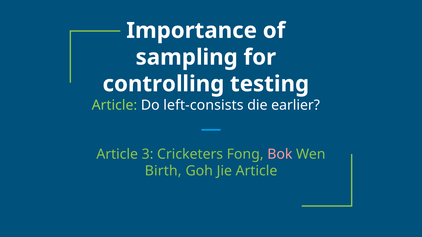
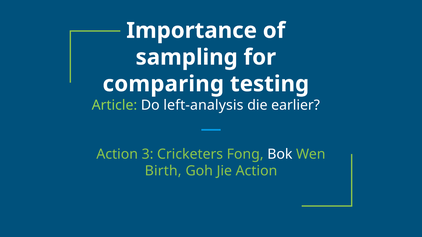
controlling: controlling -> comparing
left-consists: left-consists -> left-analysis
Article at (117, 154): Article -> Action
Bok colour: pink -> white
Jie Article: Article -> Action
